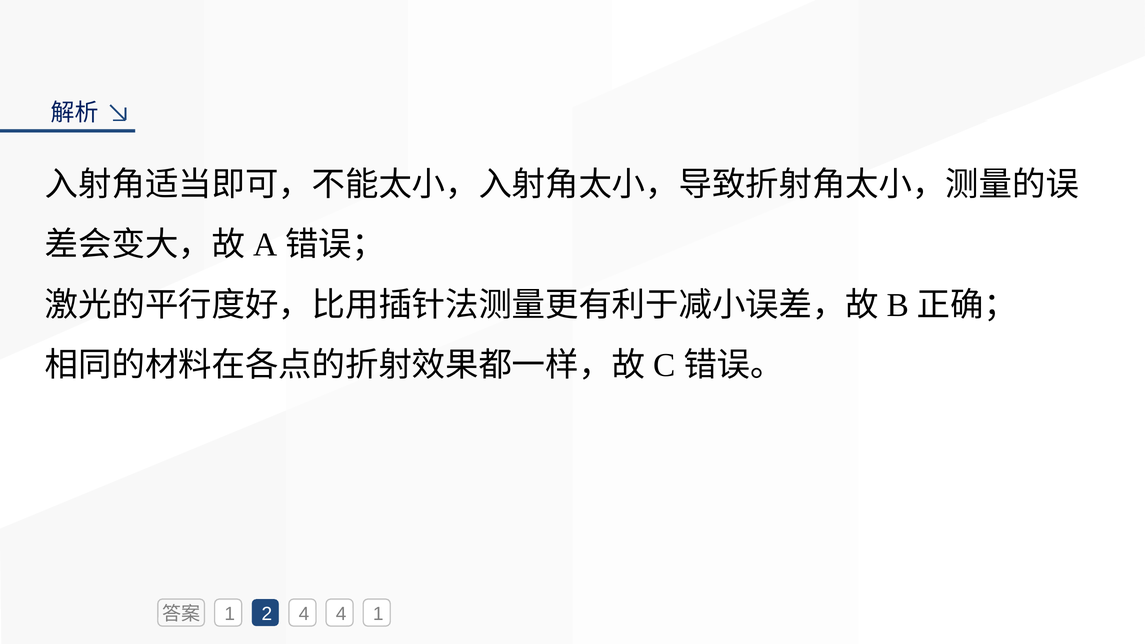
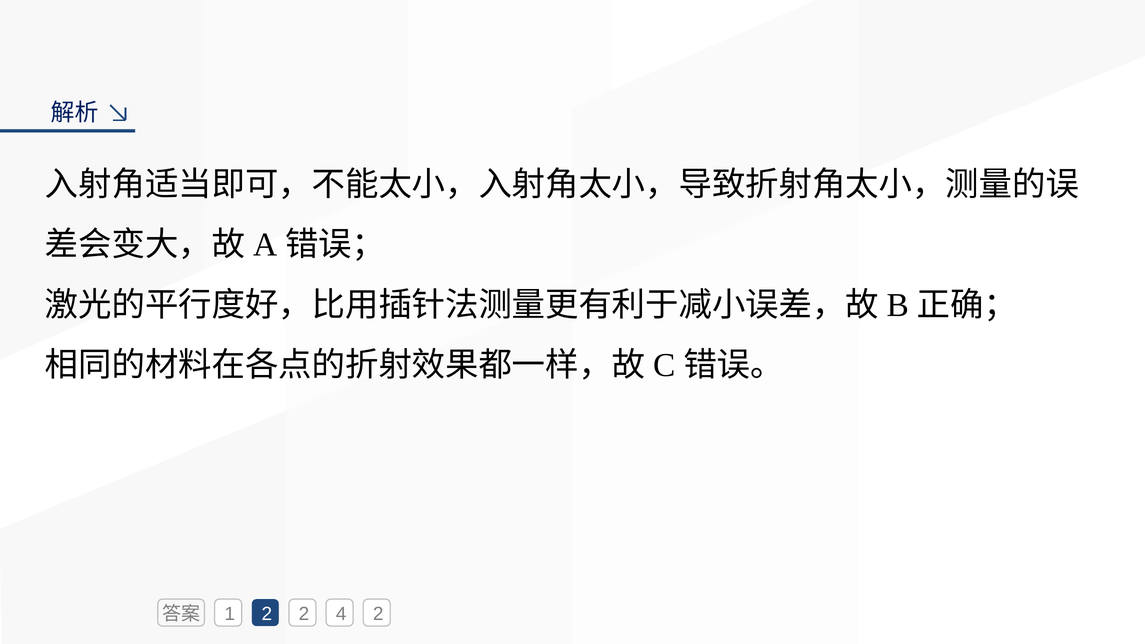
2 4: 4 -> 2
4 1: 1 -> 2
